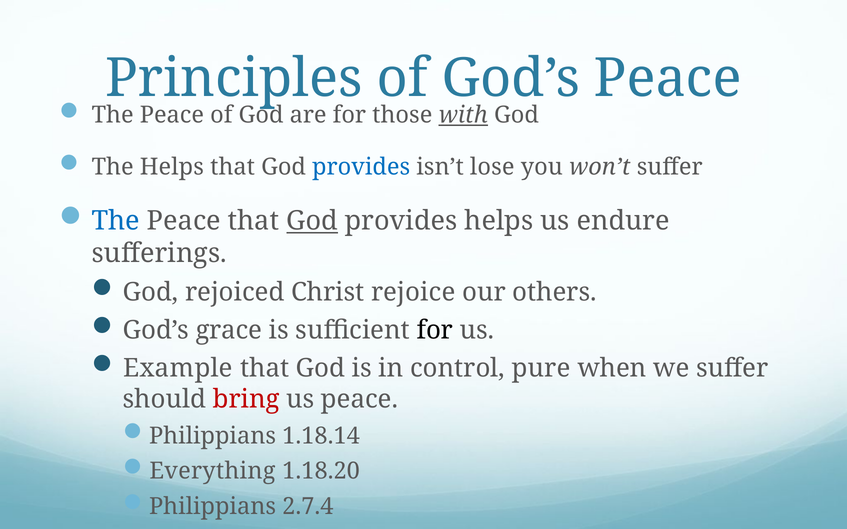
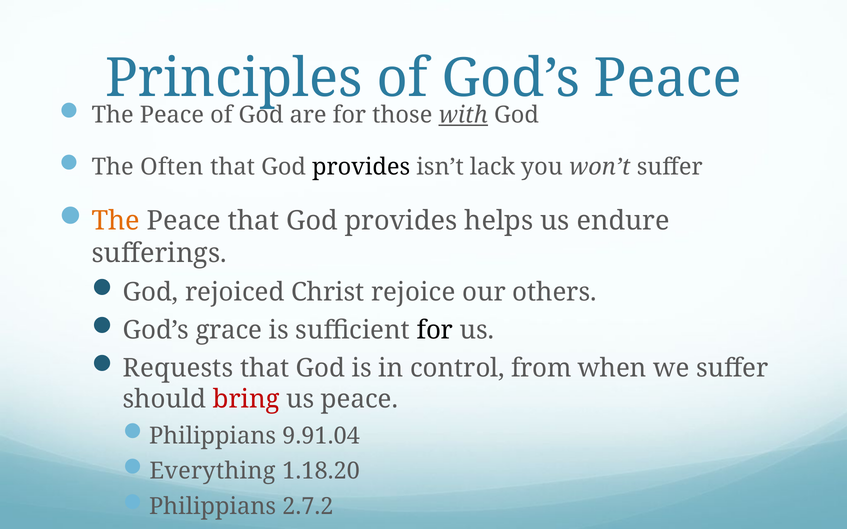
The Helps: Helps -> Often
provides at (361, 167) colour: blue -> black
lose: lose -> lack
The at (116, 221) colour: blue -> orange
God at (312, 221) underline: present -> none
Example: Example -> Requests
pure: pure -> from
1.18.14: 1.18.14 -> 9.91.04
2.7.4: 2.7.4 -> 2.7.2
